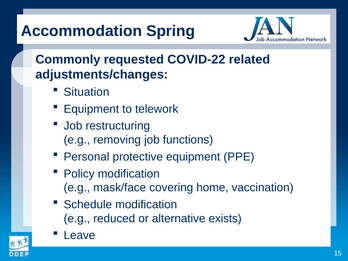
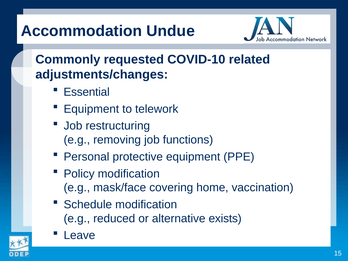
Spring: Spring -> Undue
COVID-22: COVID-22 -> COVID-10
Situation: Situation -> Essential
